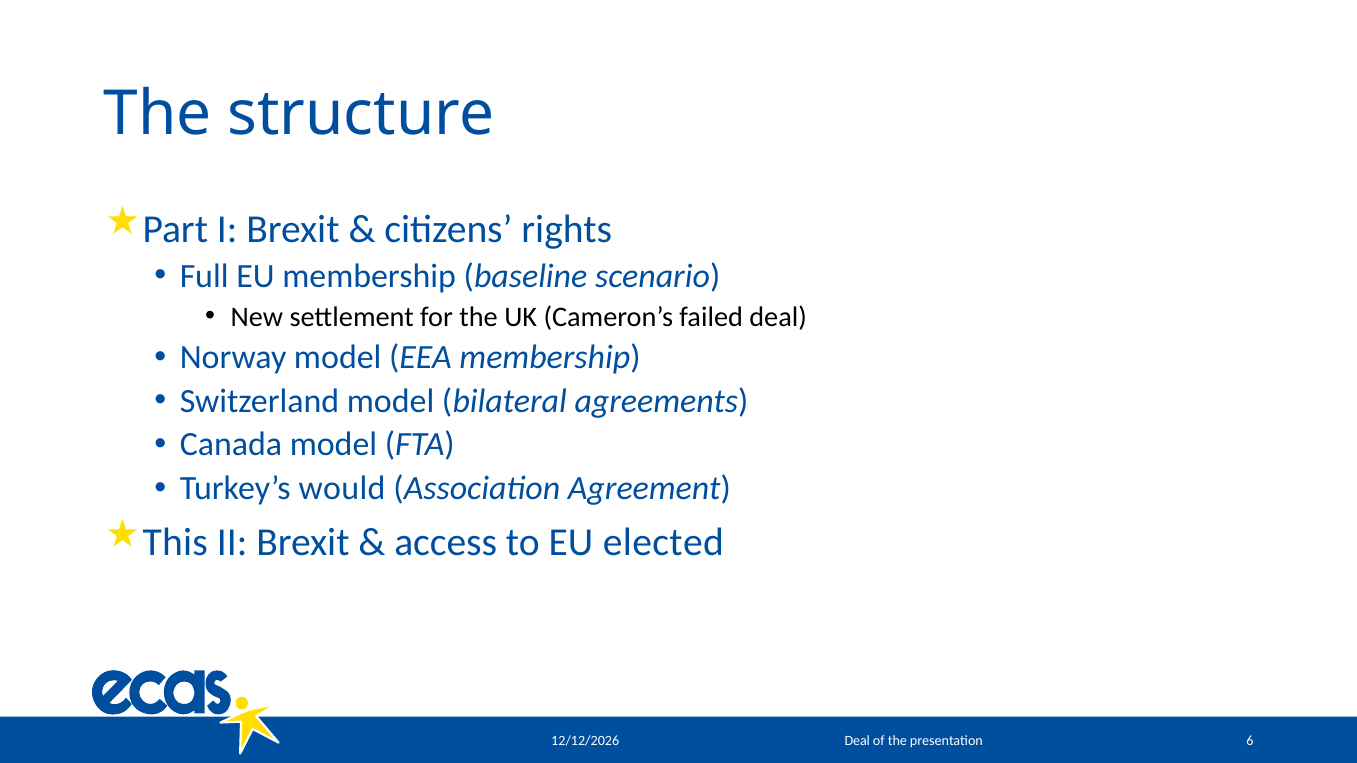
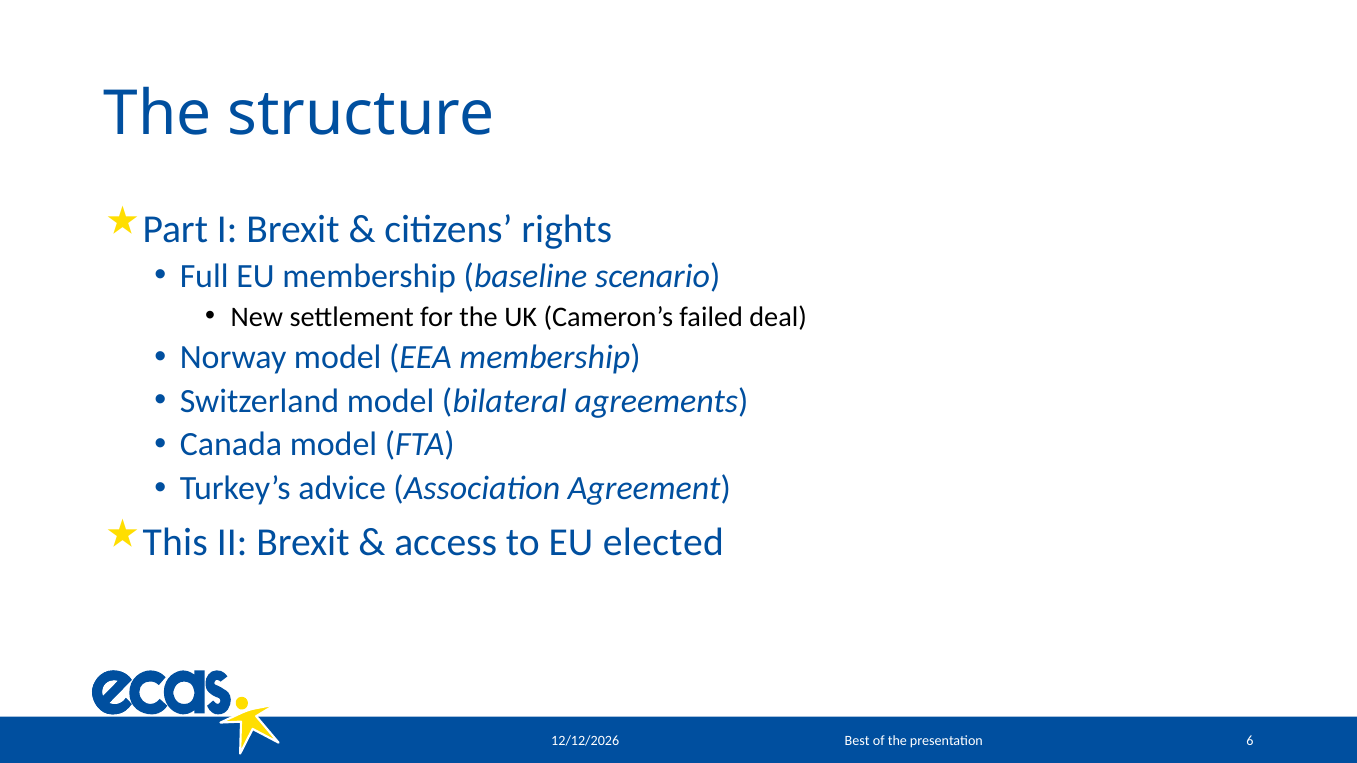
would: would -> advice
Deal at (857, 741): Deal -> Best
